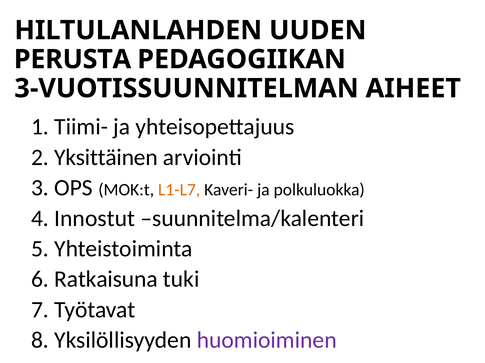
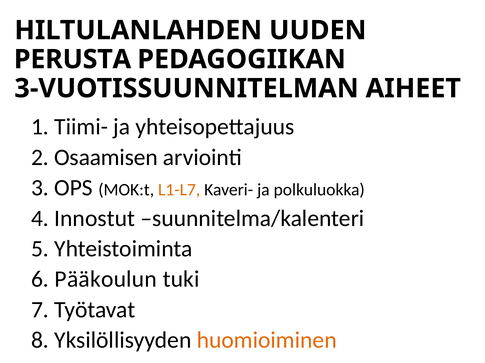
Yksittäinen: Yksittäinen -> Osaamisen
Ratkaisuna: Ratkaisuna -> Pääkoulun
huomioiminen colour: purple -> orange
